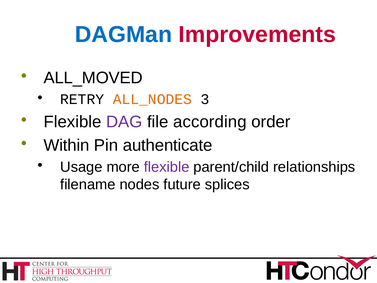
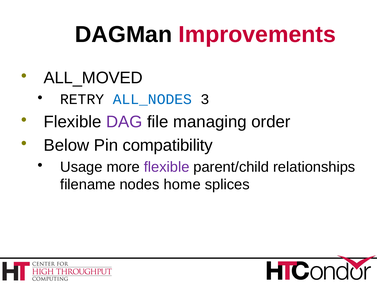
DAGMan colour: blue -> black
ALL_NODES colour: orange -> blue
according: according -> managing
Within: Within -> Below
authenticate: authenticate -> compatibility
future: future -> home
